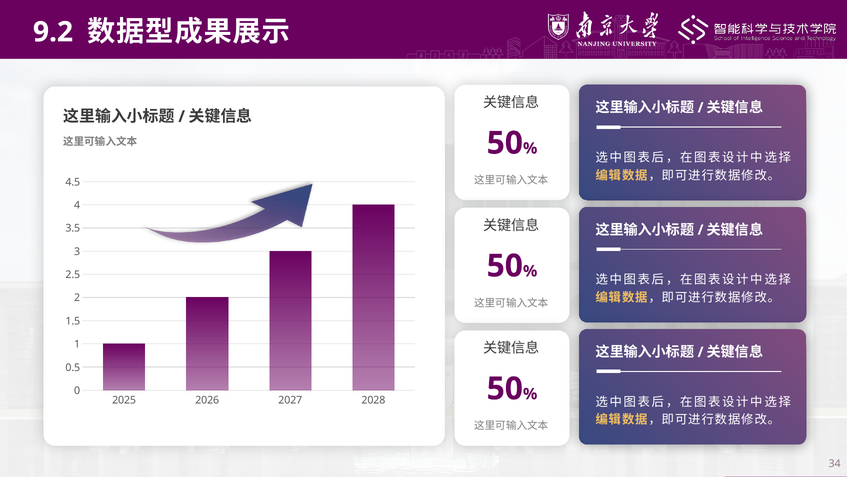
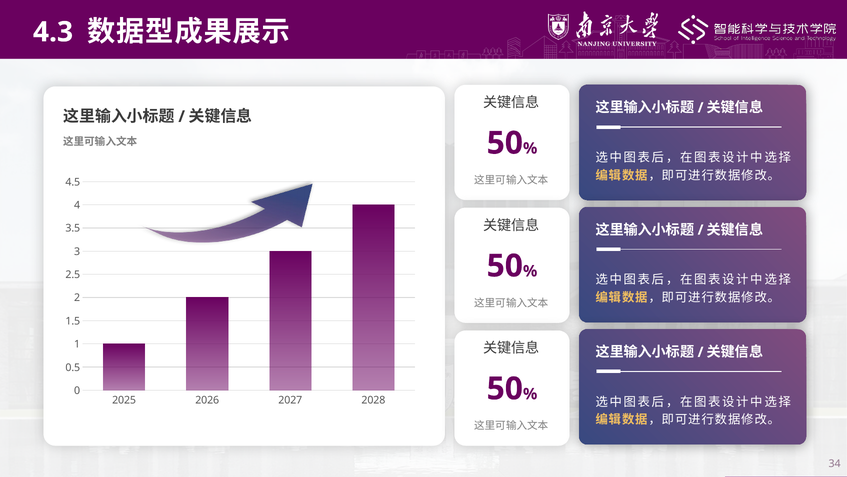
9.2: 9.2 -> 4.3
